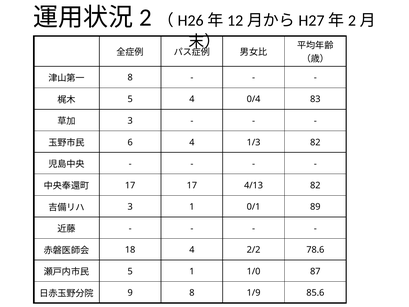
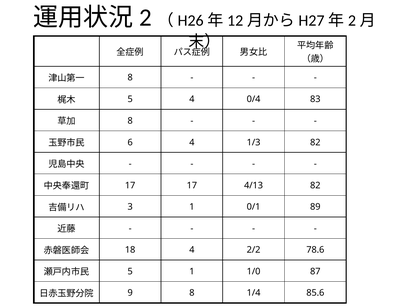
3 at (130, 121): 3 -> 8
1/9: 1/9 -> 1/4
